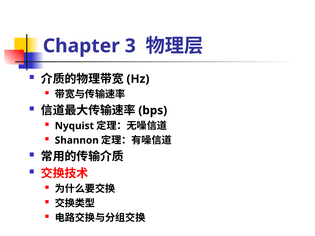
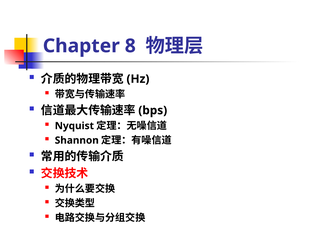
3: 3 -> 8
